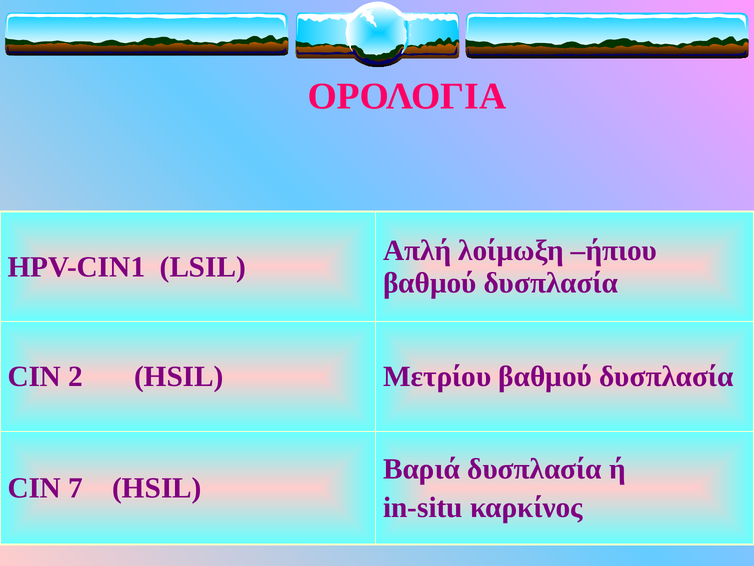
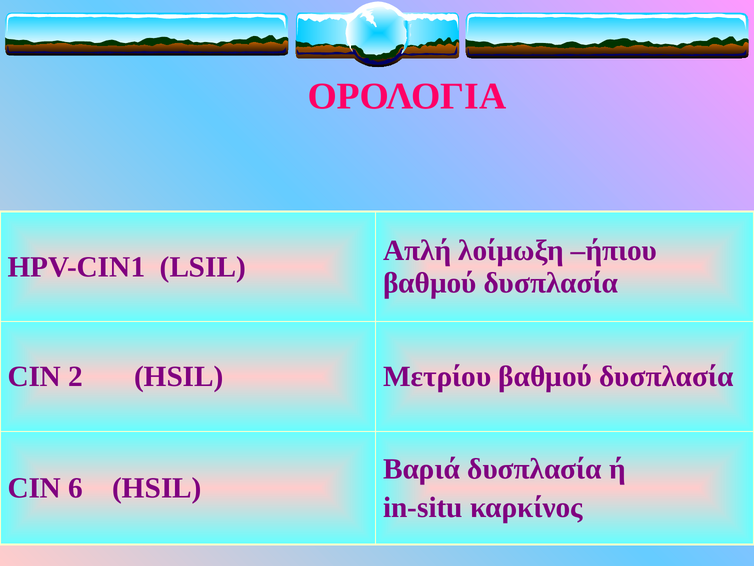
7: 7 -> 6
